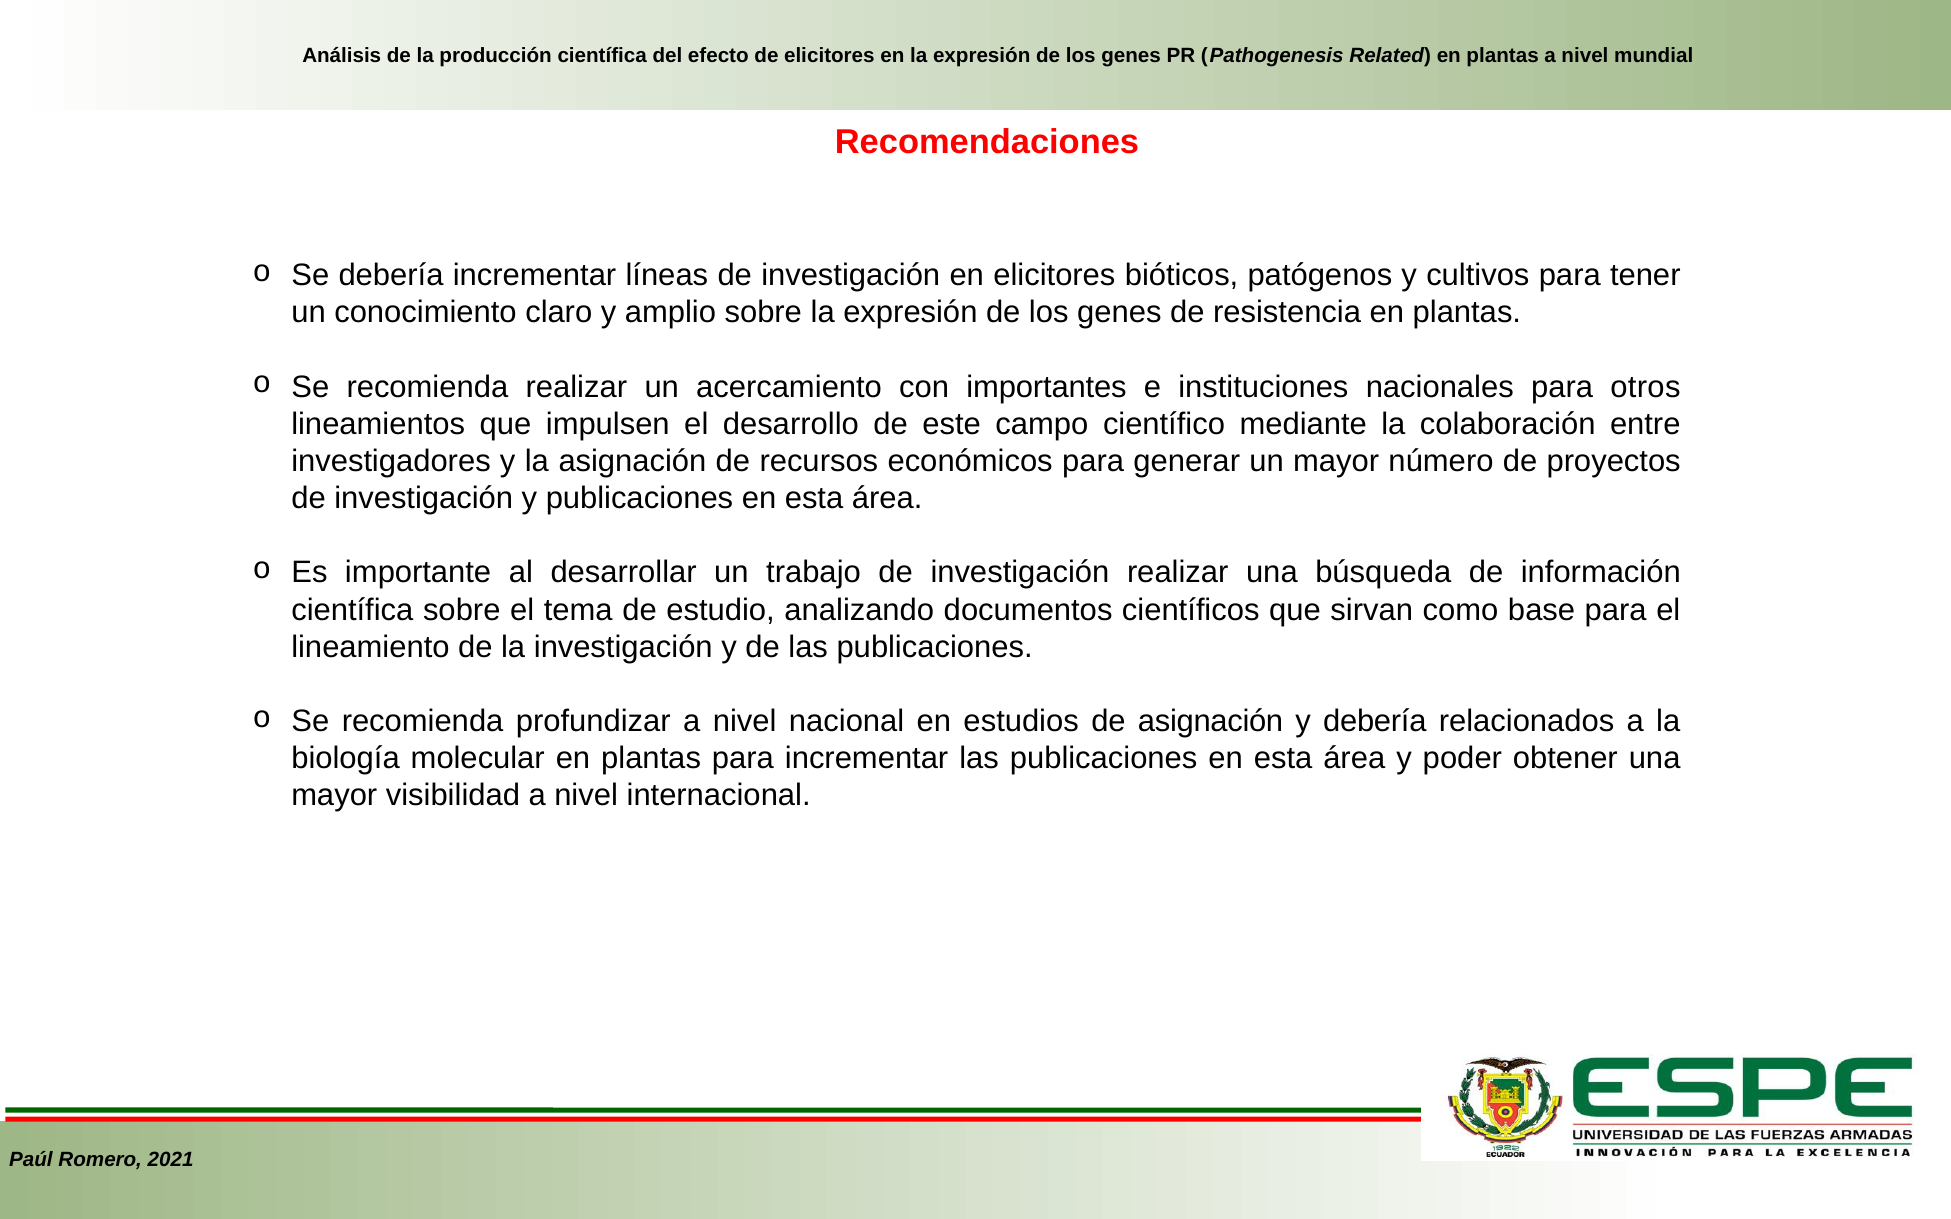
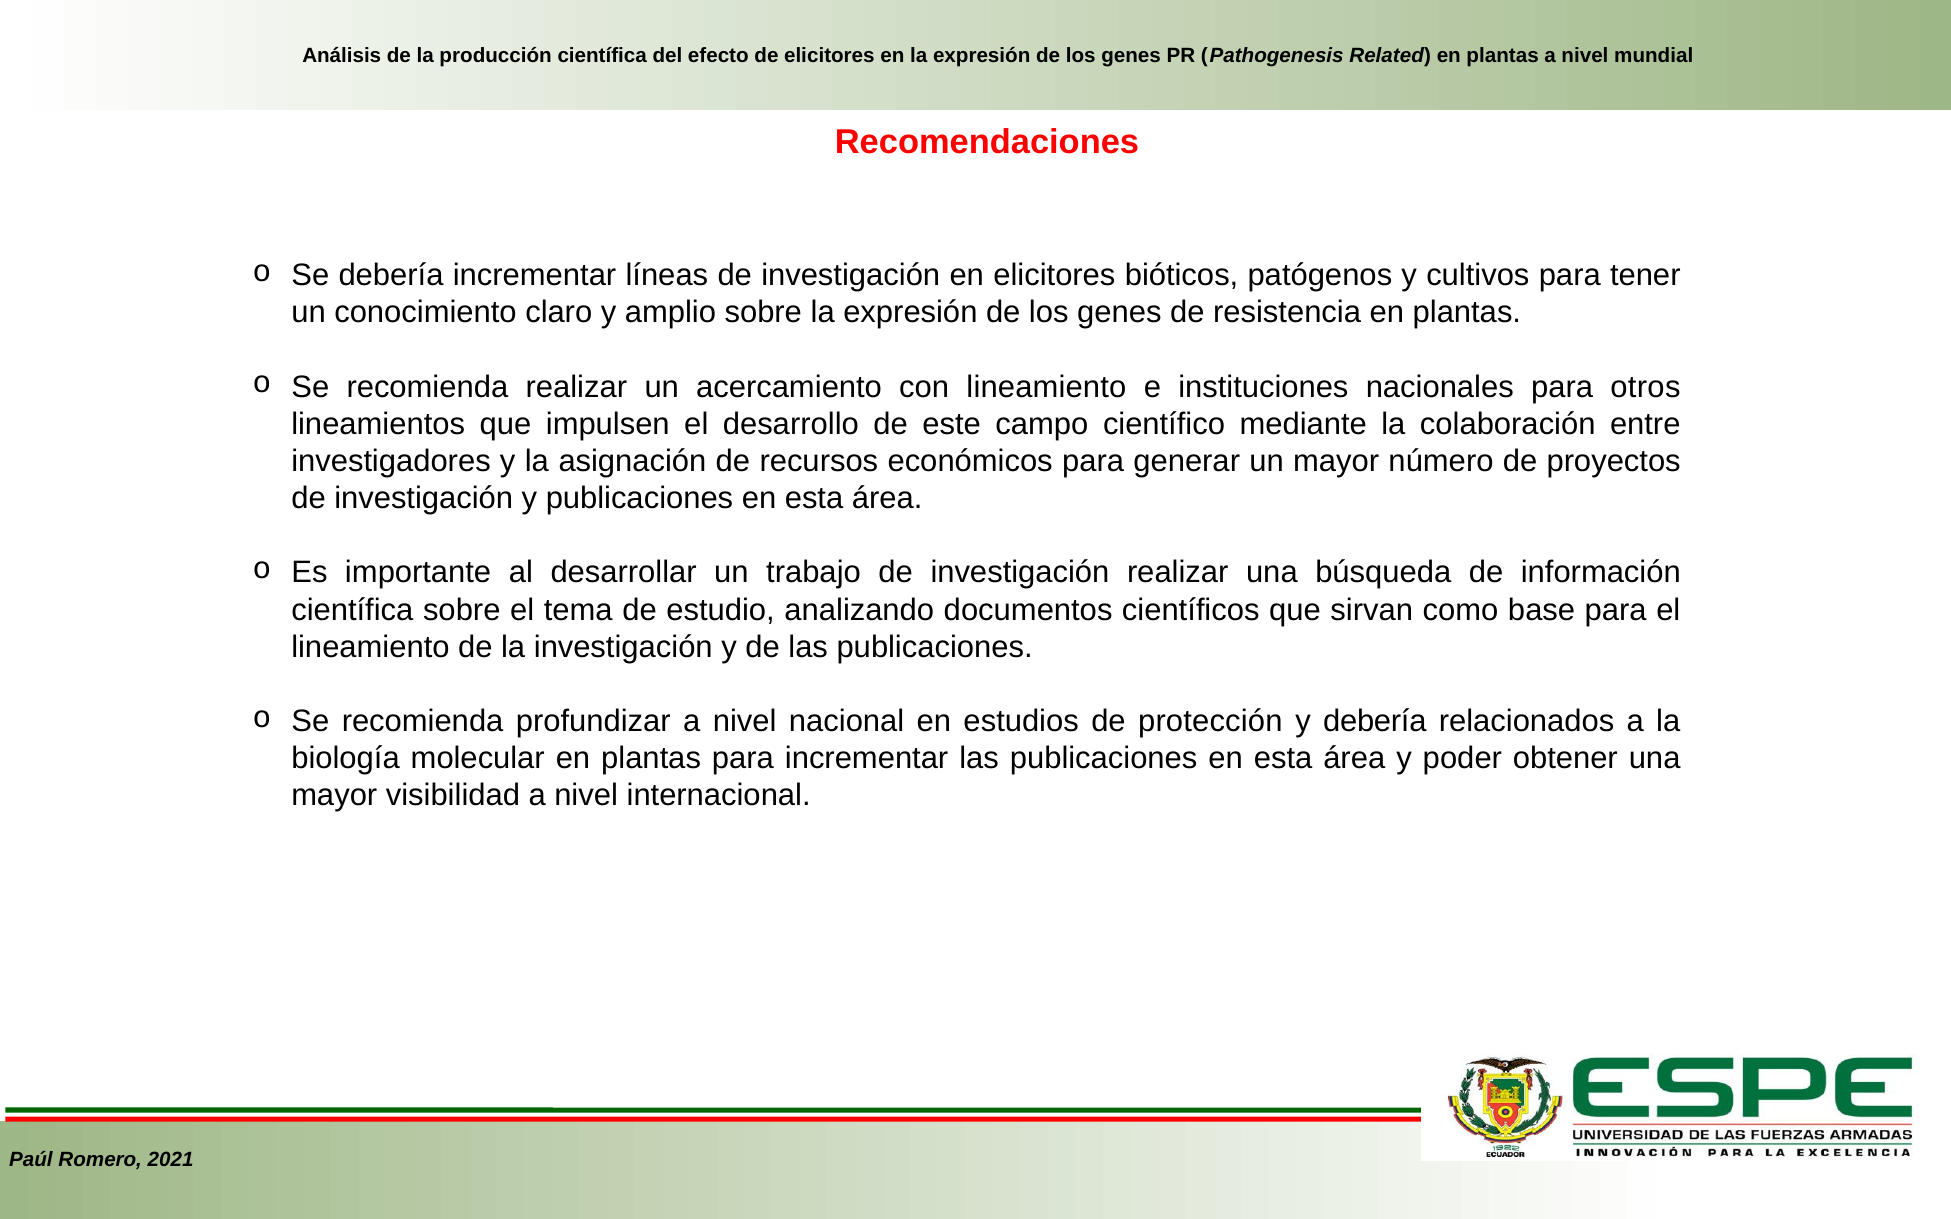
con importantes: importantes -> lineamiento
de asignación: asignación -> protección
